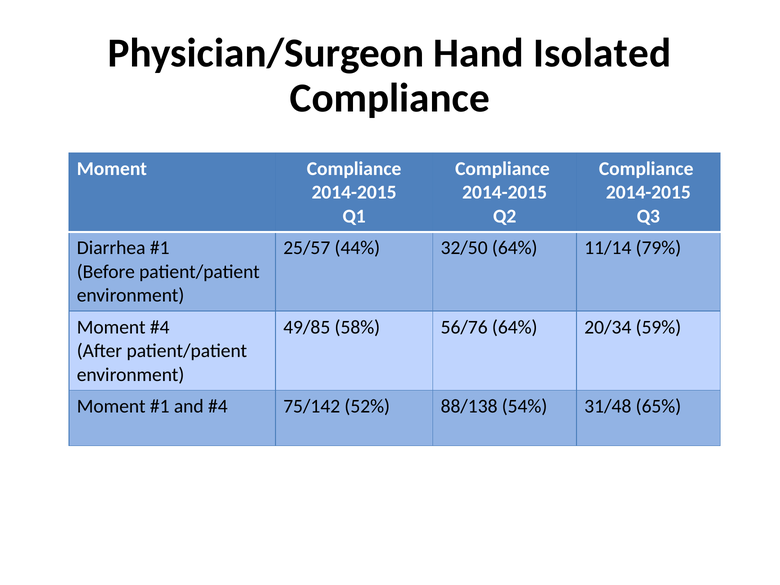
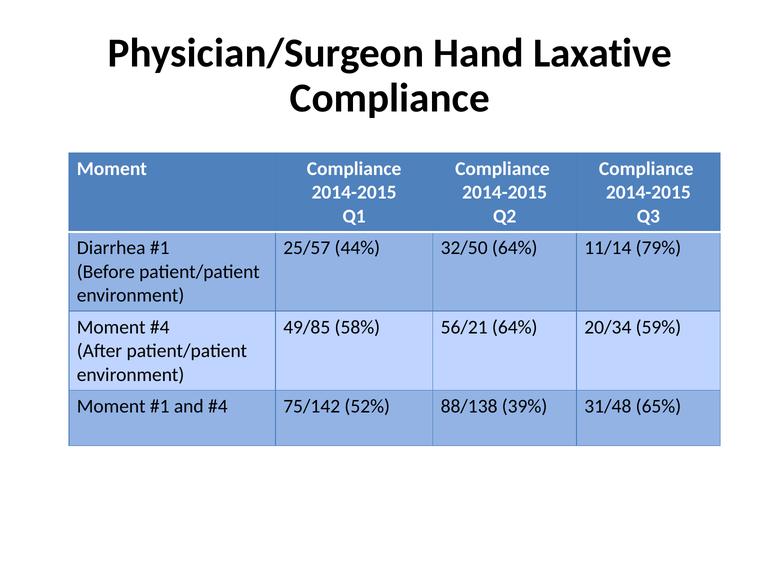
Isolated: Isolated -> Laxative
56/76: 56/76 -> 56/21
54%: 54% -> 39%
